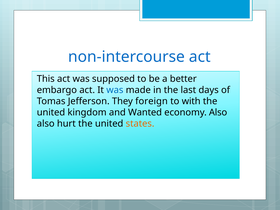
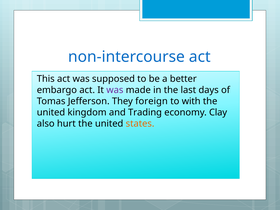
was at (115, 90) colour: blue -> purple
Wanted: Wanted -> Trading
economy Also: Also -> Clay
